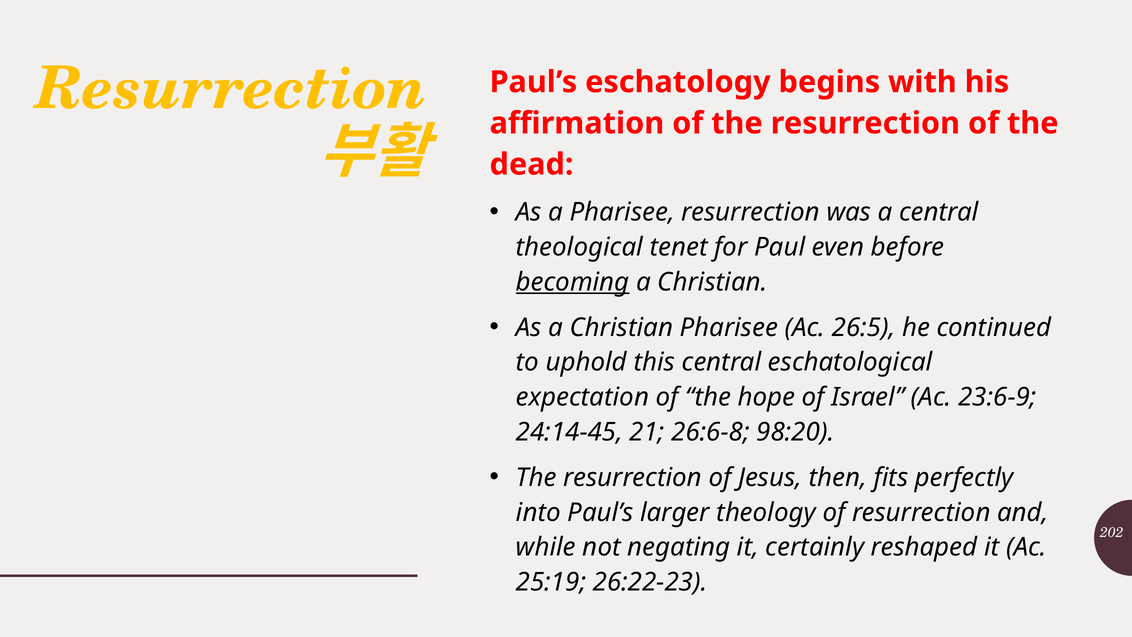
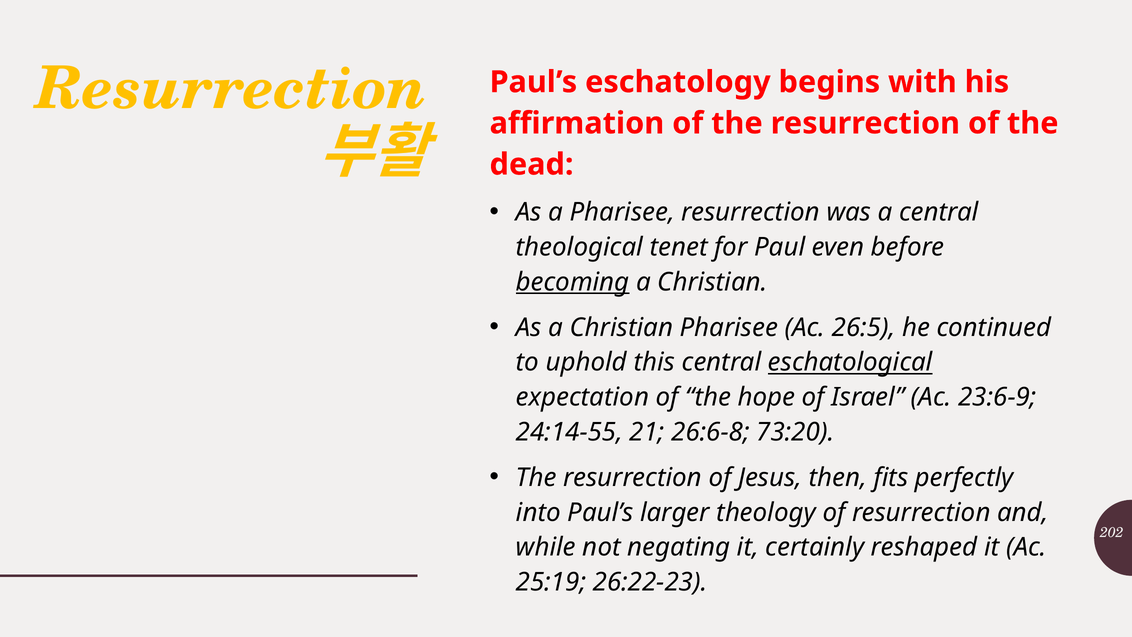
eschatological underline: none -> present
24:14-45: 24:14-45 -> 24:14-55
98:20: 98:20 -> 73:20
